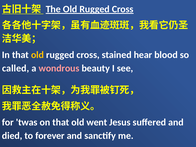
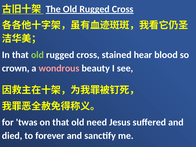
old at (37, 55) colour: yellow -> light green
called: called -> crown
went: went -> need
